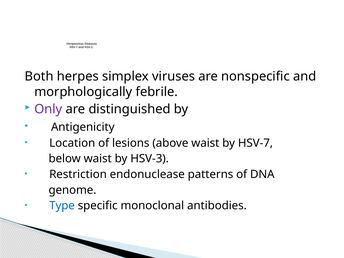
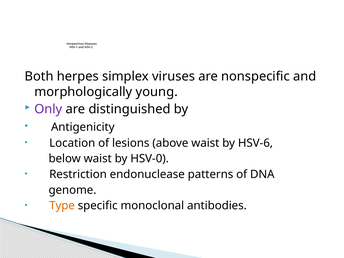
febrile: febrile -> young
HSV-7: HSV-7 -> HSV-6
HSV-3: HSV-3 -> HSV-0
Type colour: blue -> orange
